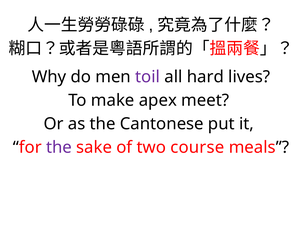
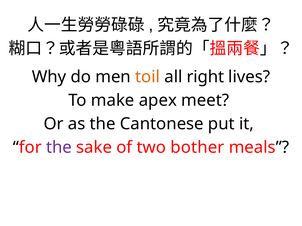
toil colour: purple -> orange
hard: hard -> right
course: course -> bother
